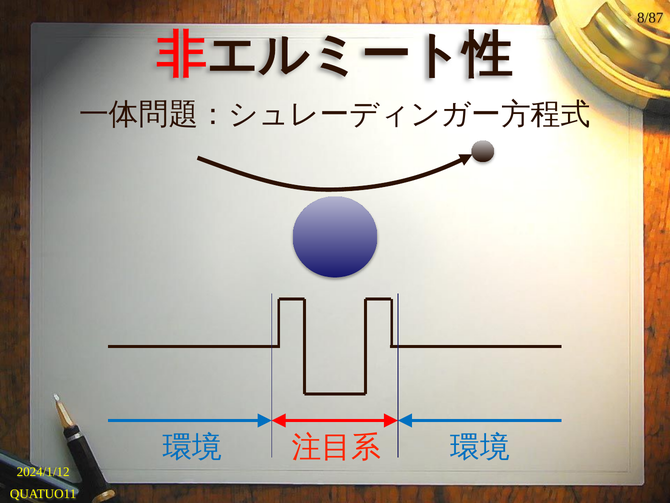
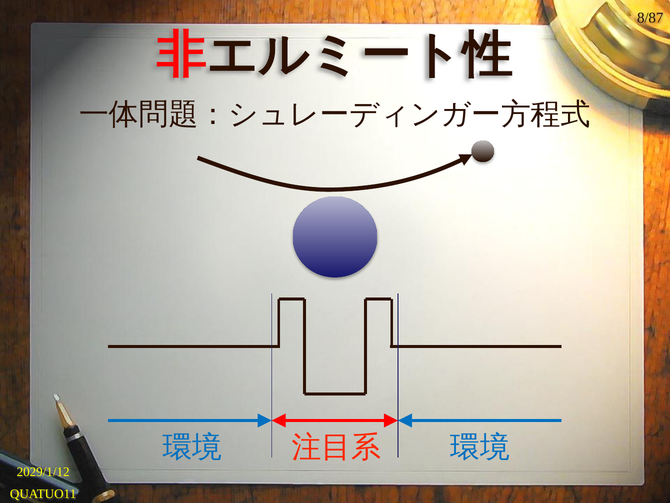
2024/1/12: 2024/1/12 -> 2029/1/12
